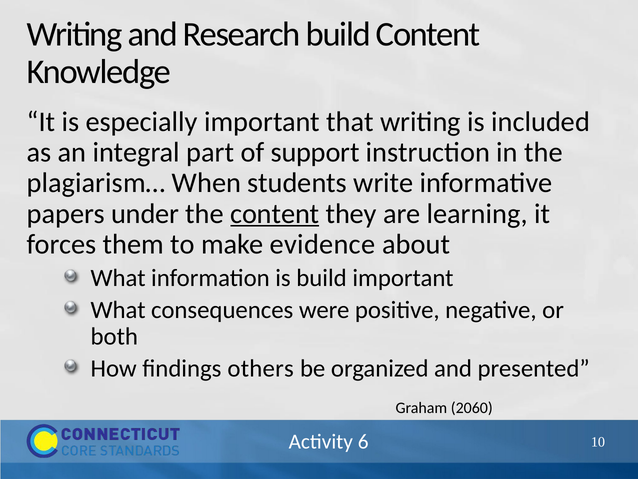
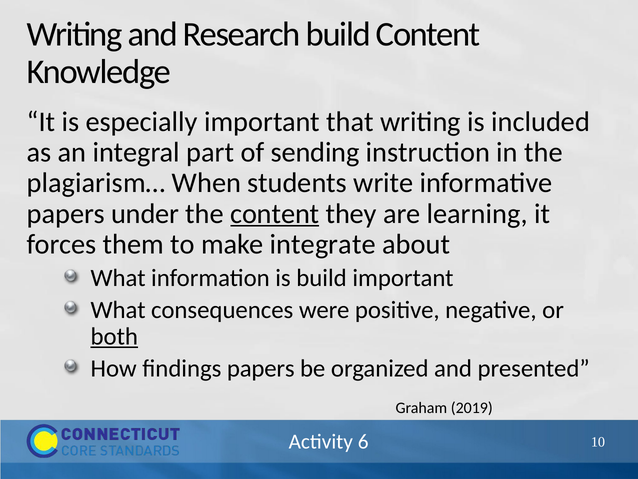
support: support -> sending
evidence: evidence -> integrate
both underline: none -> present
findings others: others -> papers
2060: 2060 -> 2019
